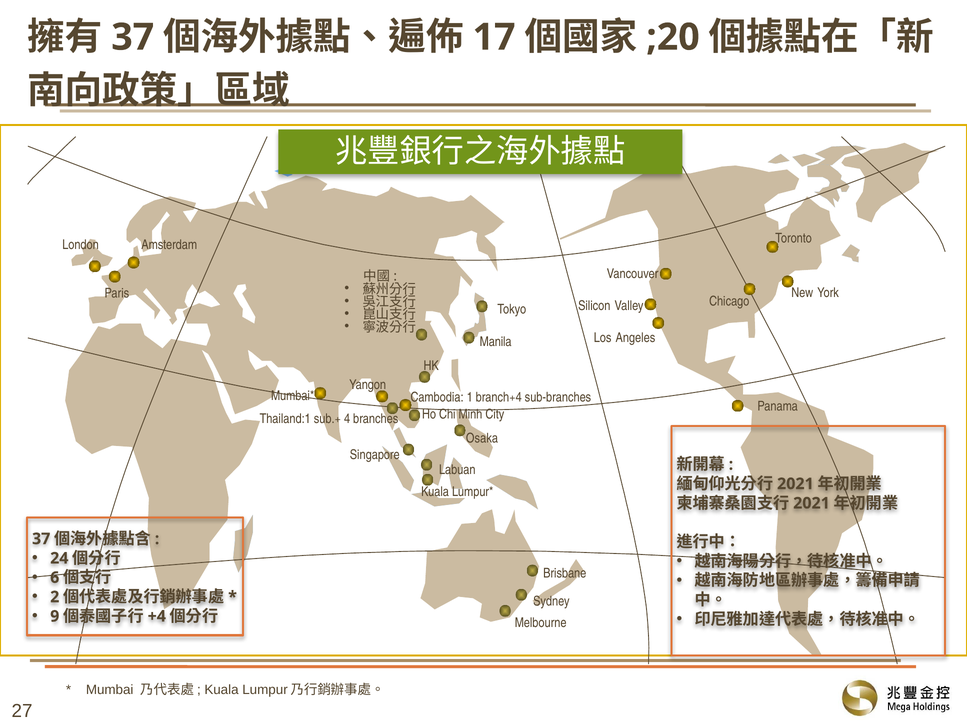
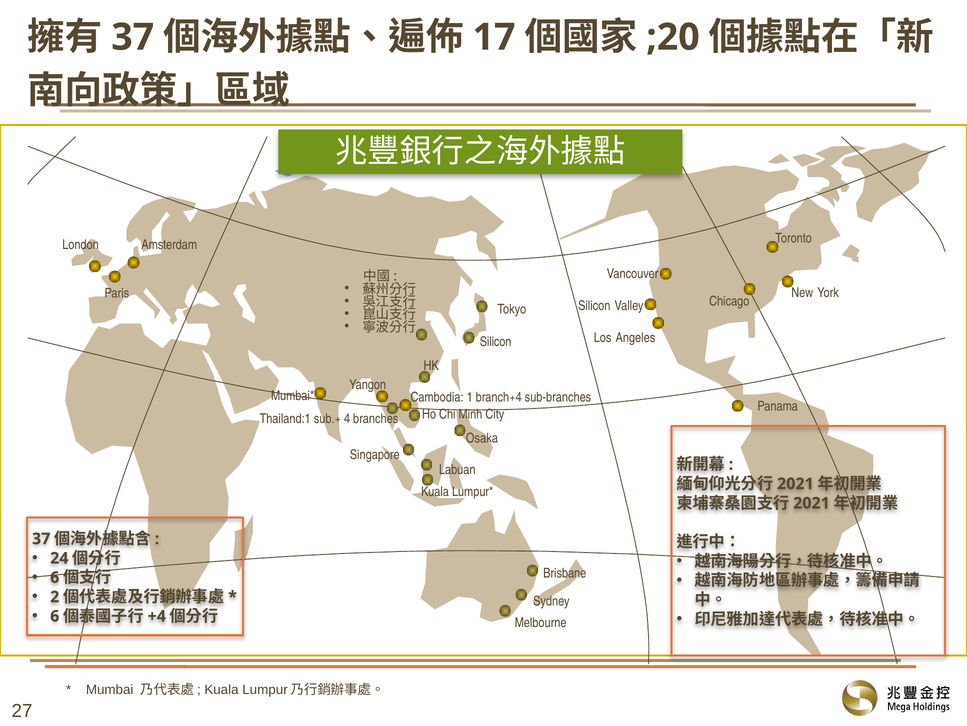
Manila at (496, 341): Manila -> Silicon
9 at (55, 616): 9 -> 6
